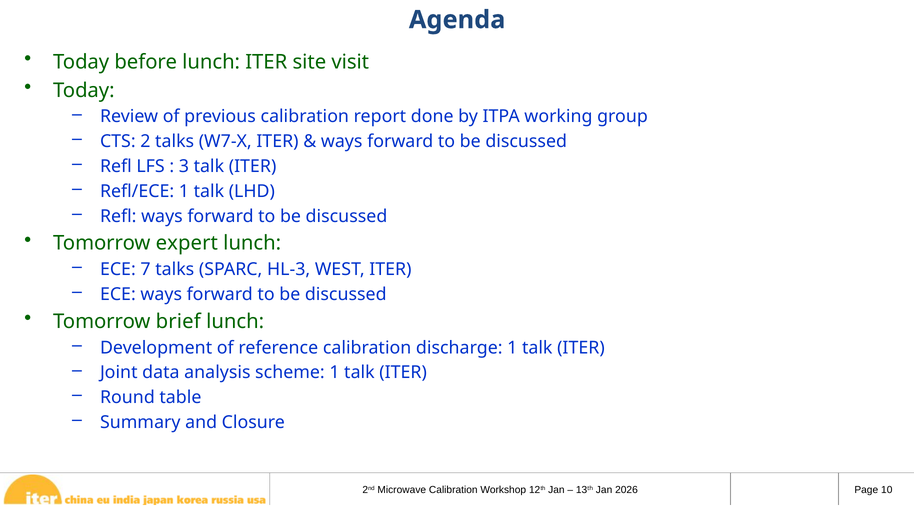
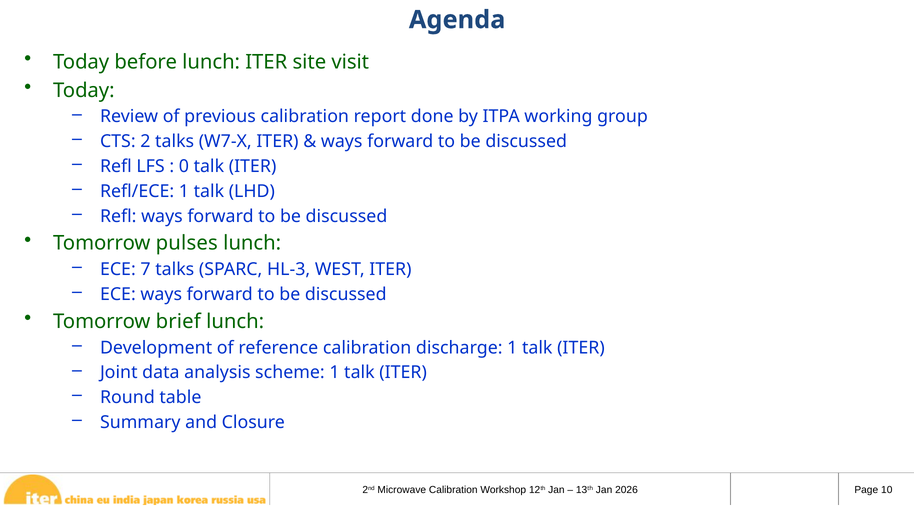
3: 3 -> 0
expert: expert -> pulses
